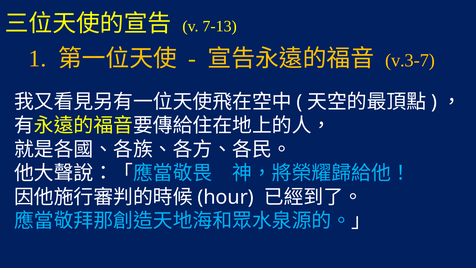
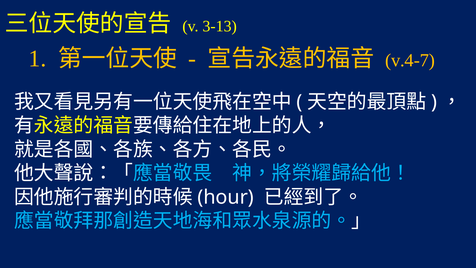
7-13: 7-13 -> 3-13
v.3-7: v.3-7 -> v.4-7
